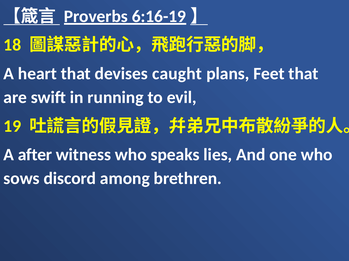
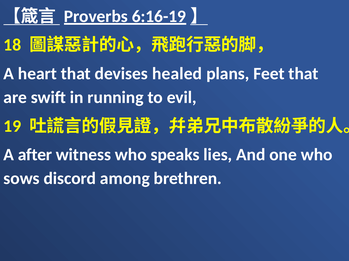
caught: caught -> healed
